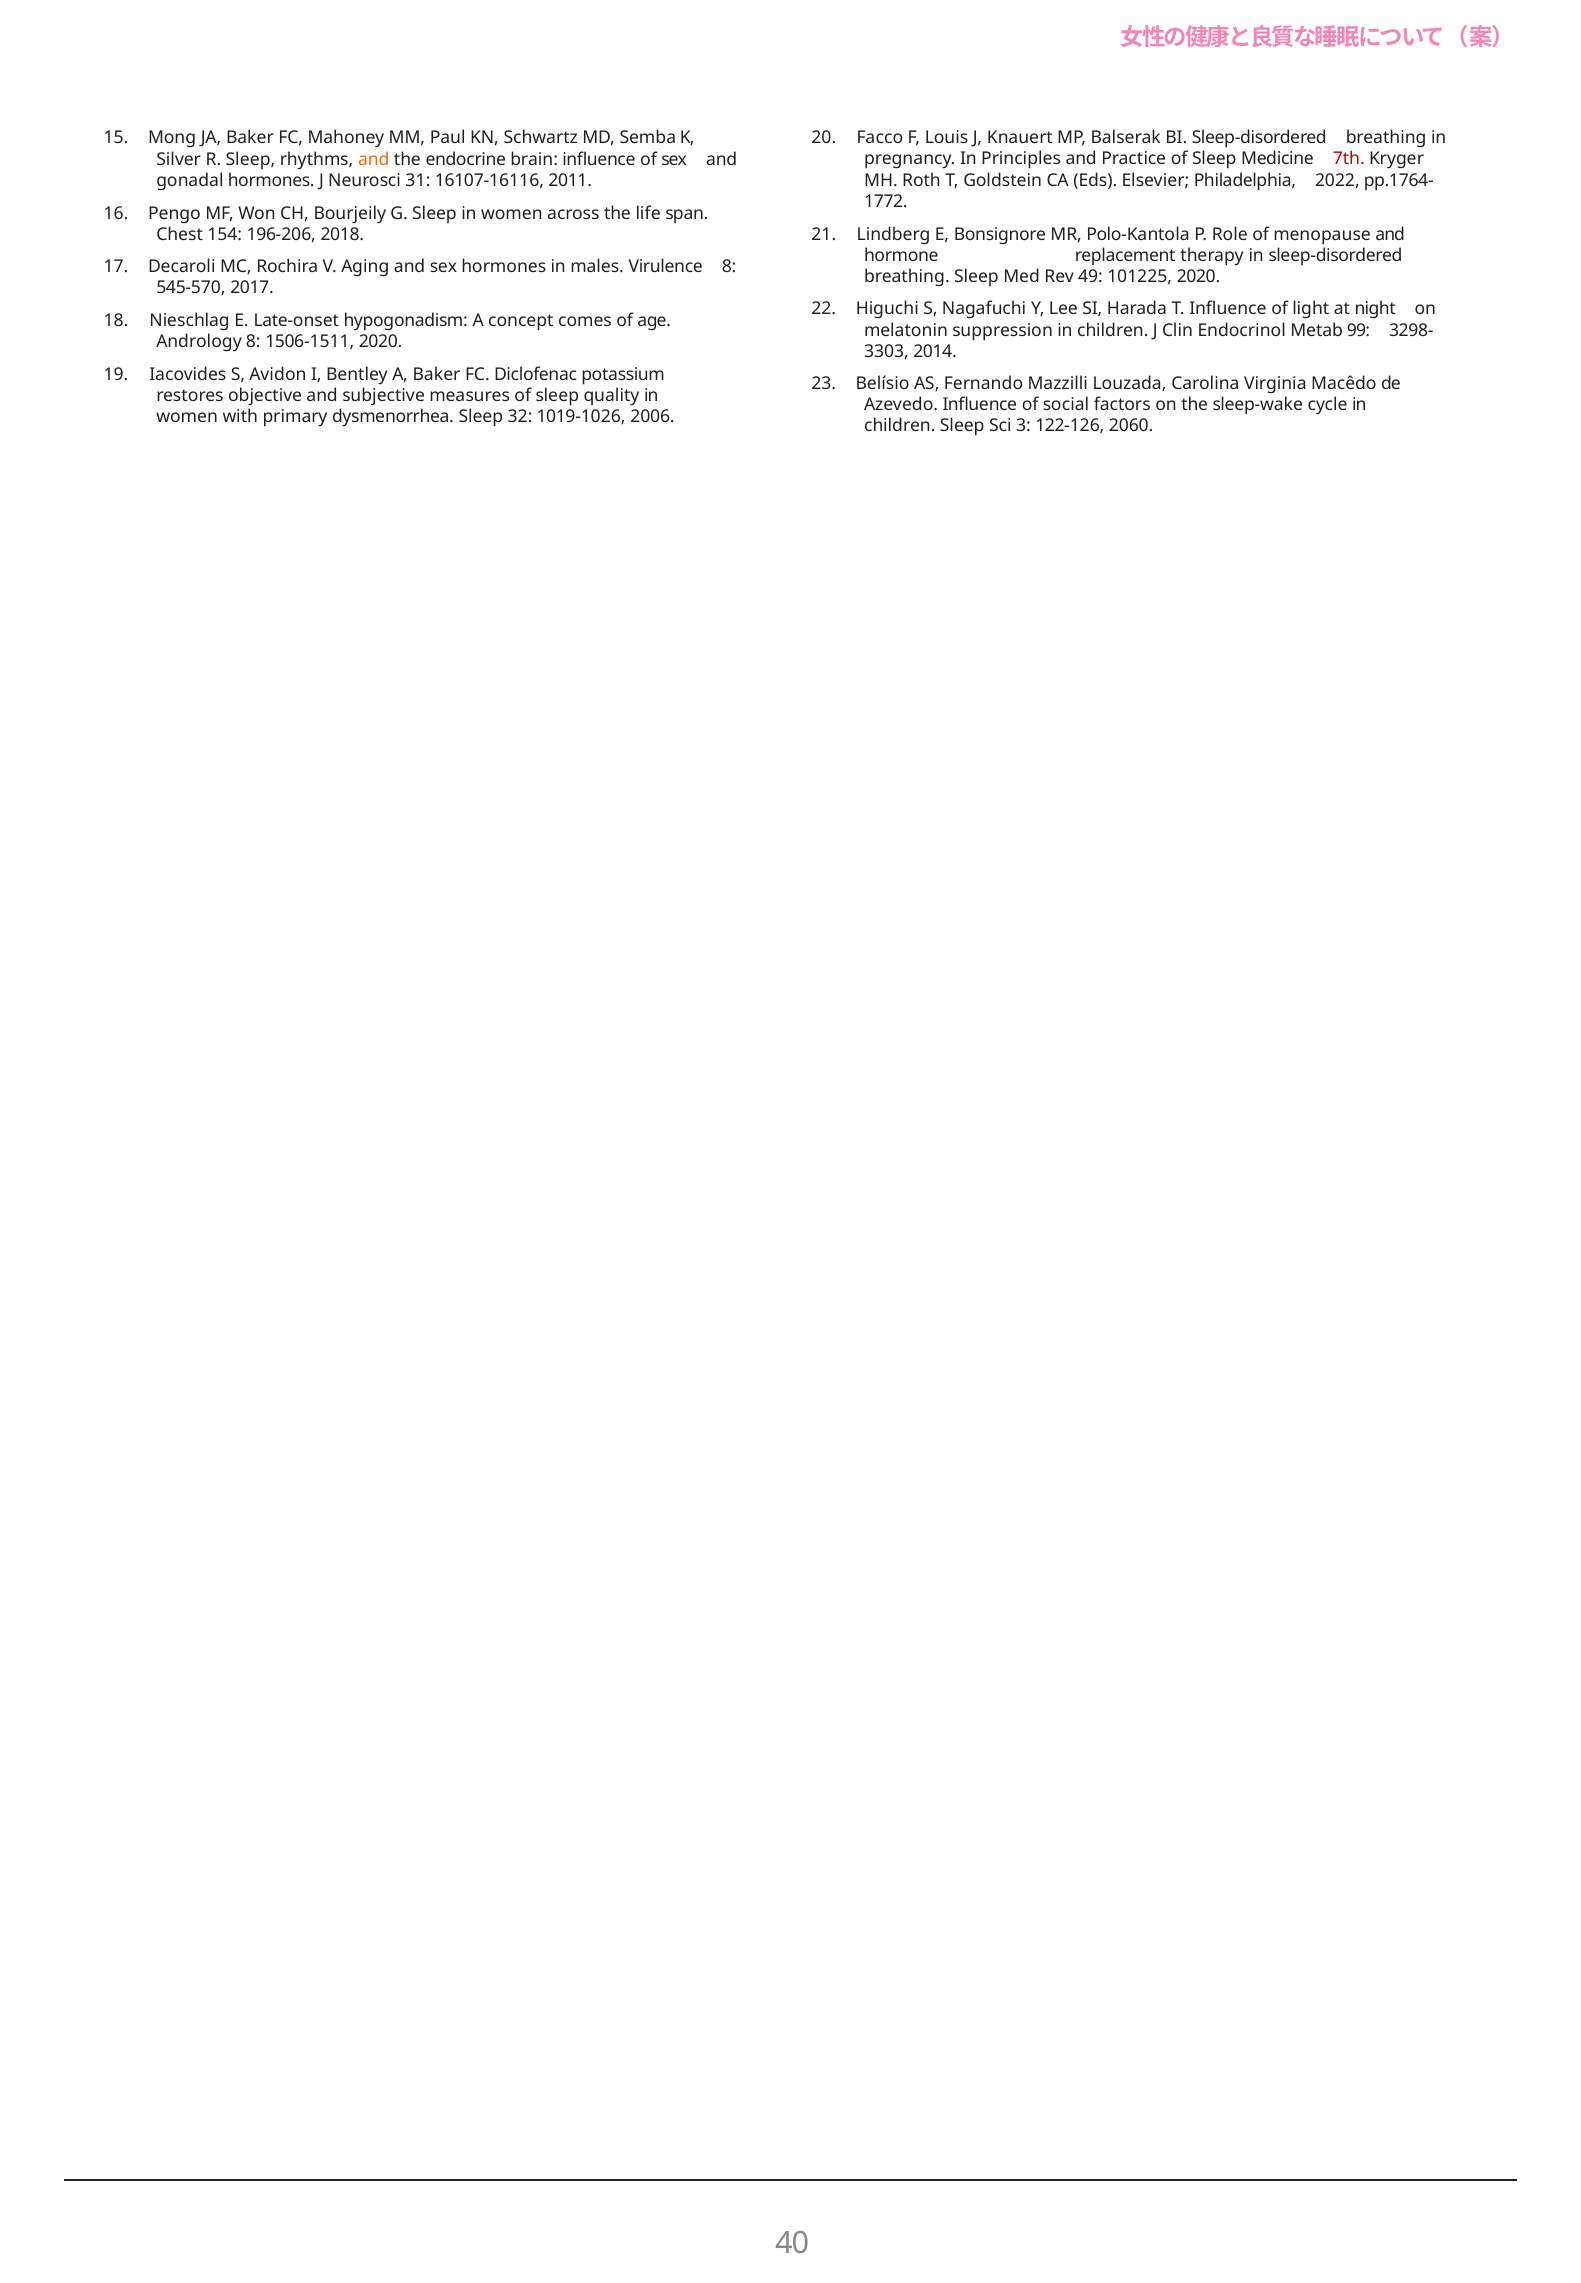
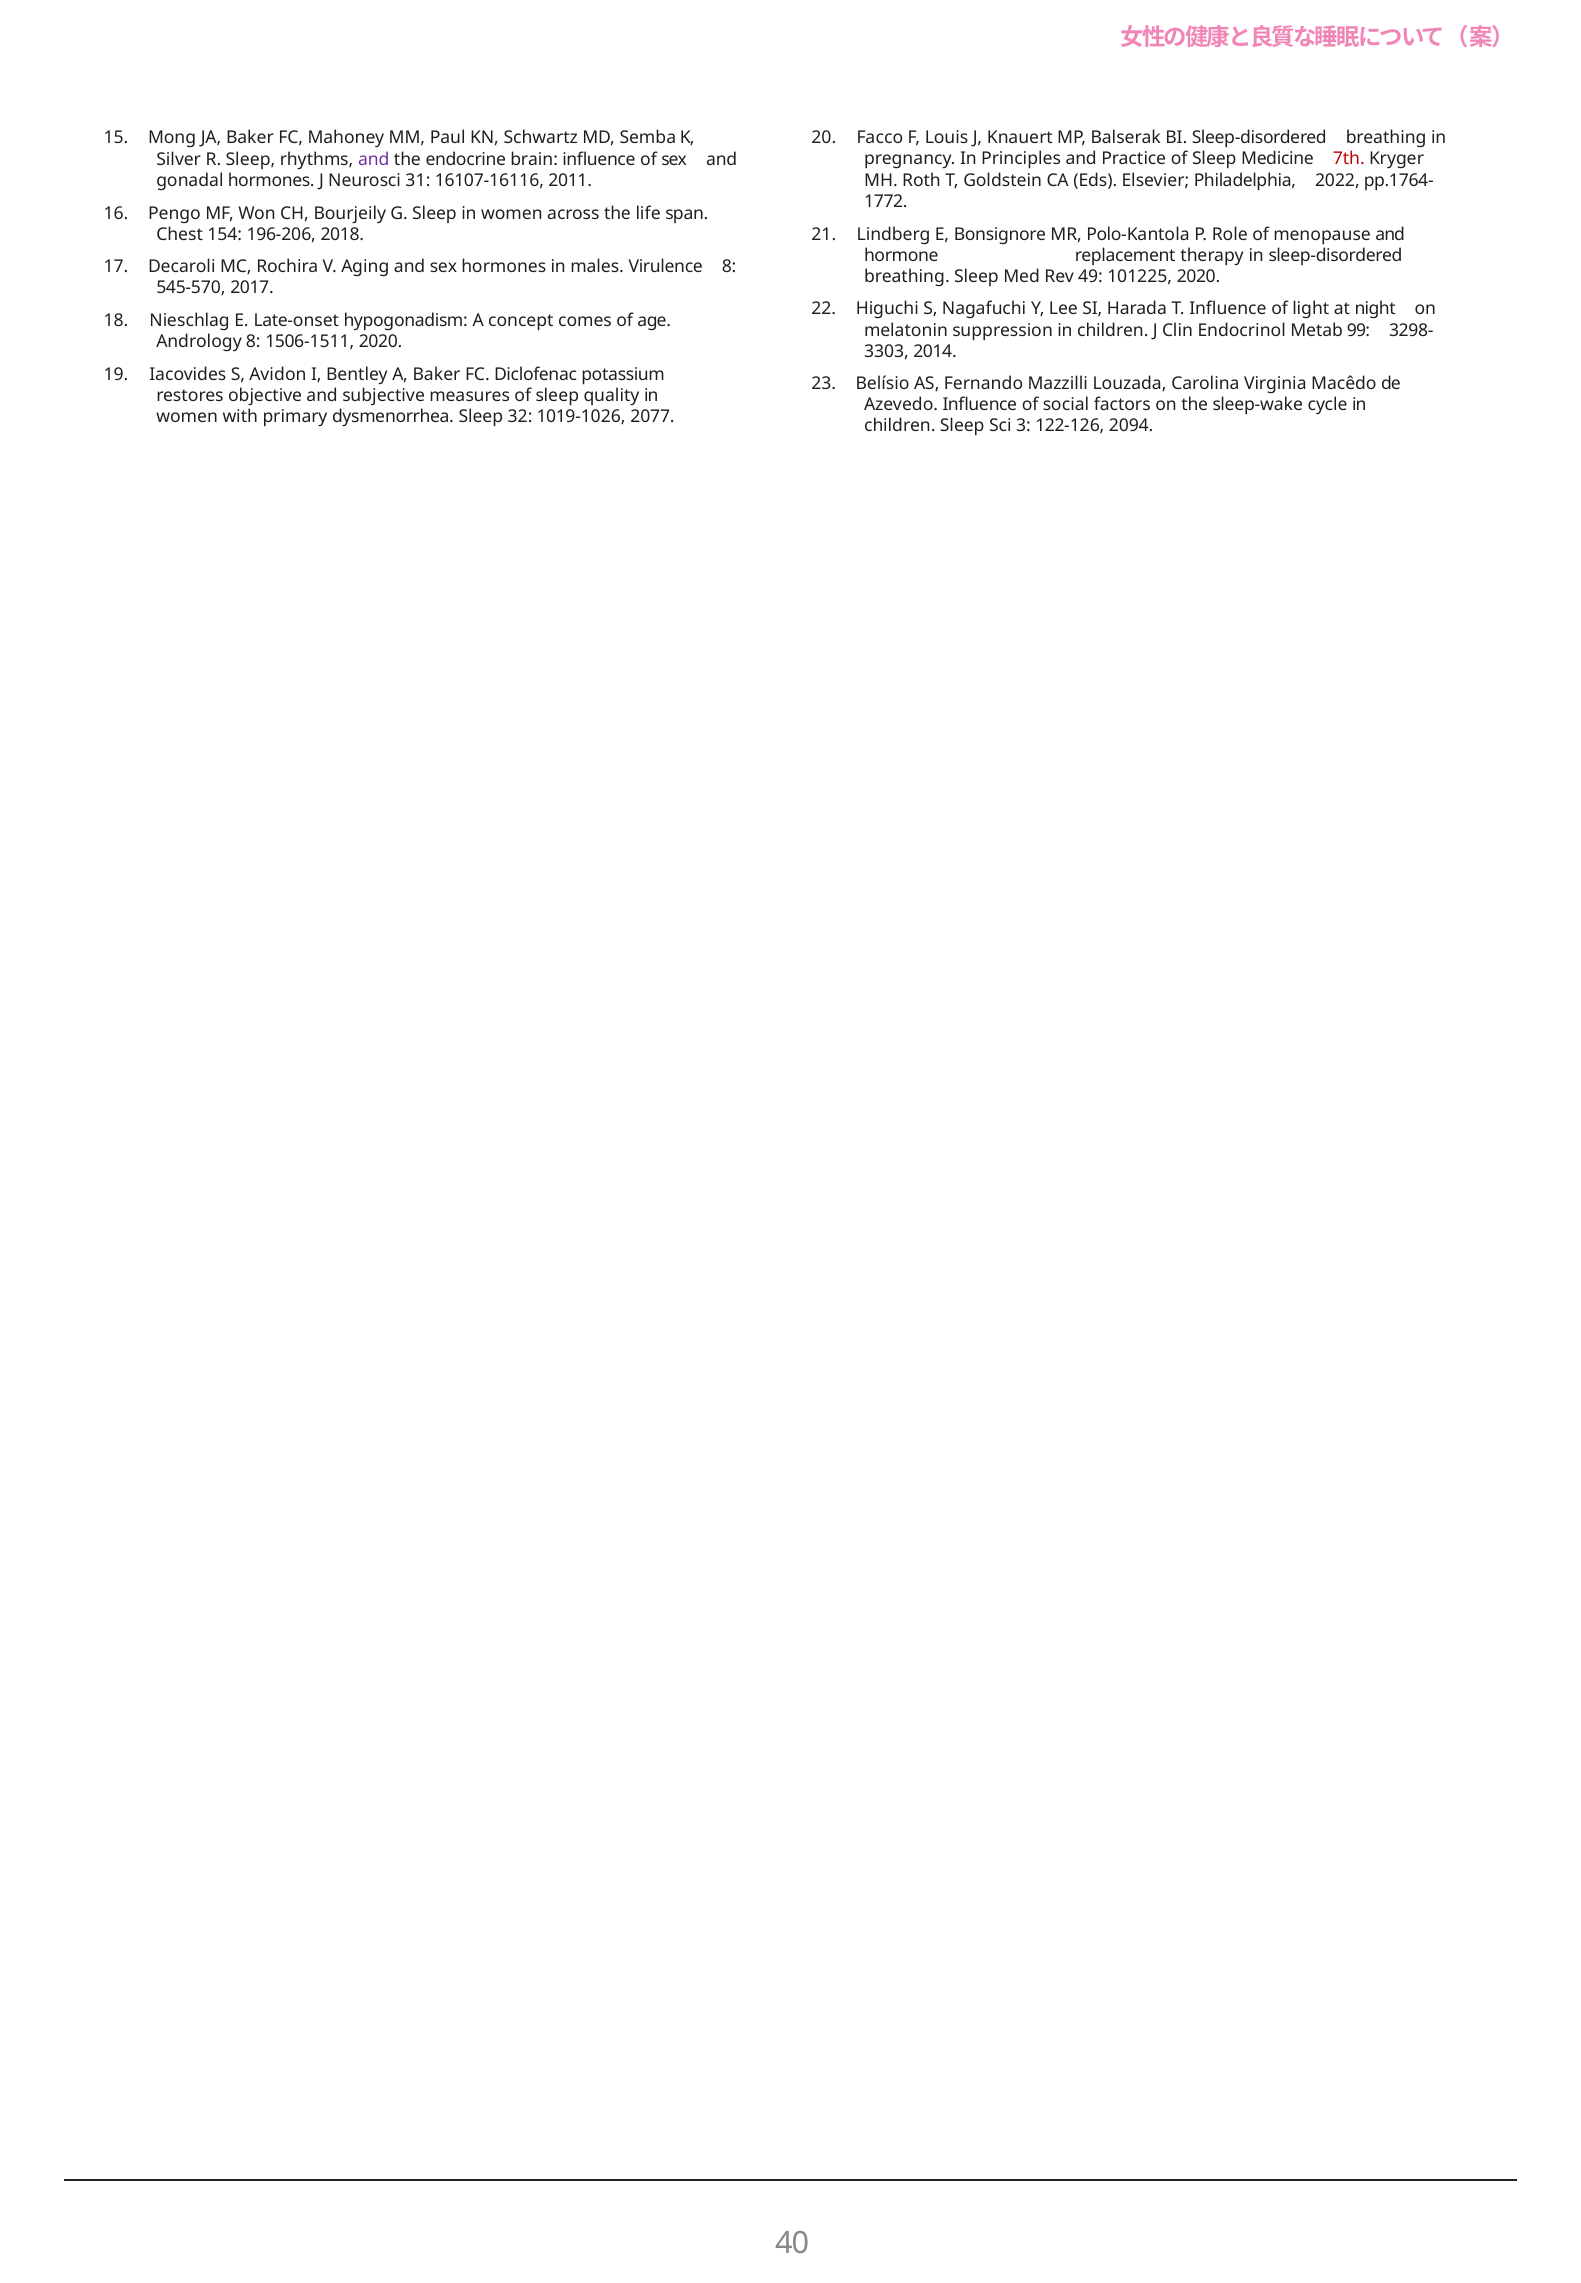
and at (374, 159) colour: orange -> purple
2006: 2006 -> 2077
2060: 2060 -> 2094
